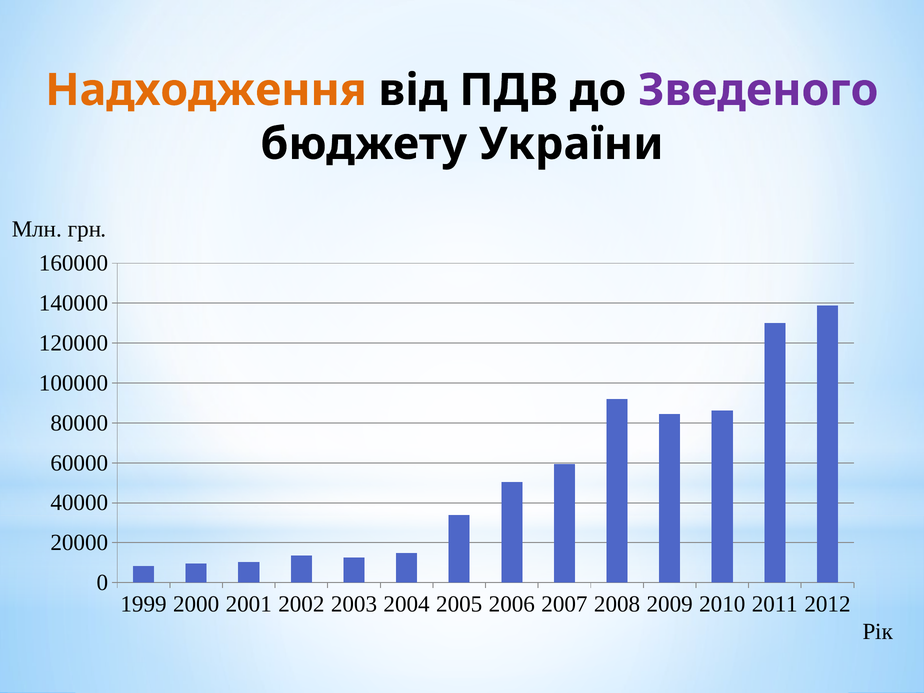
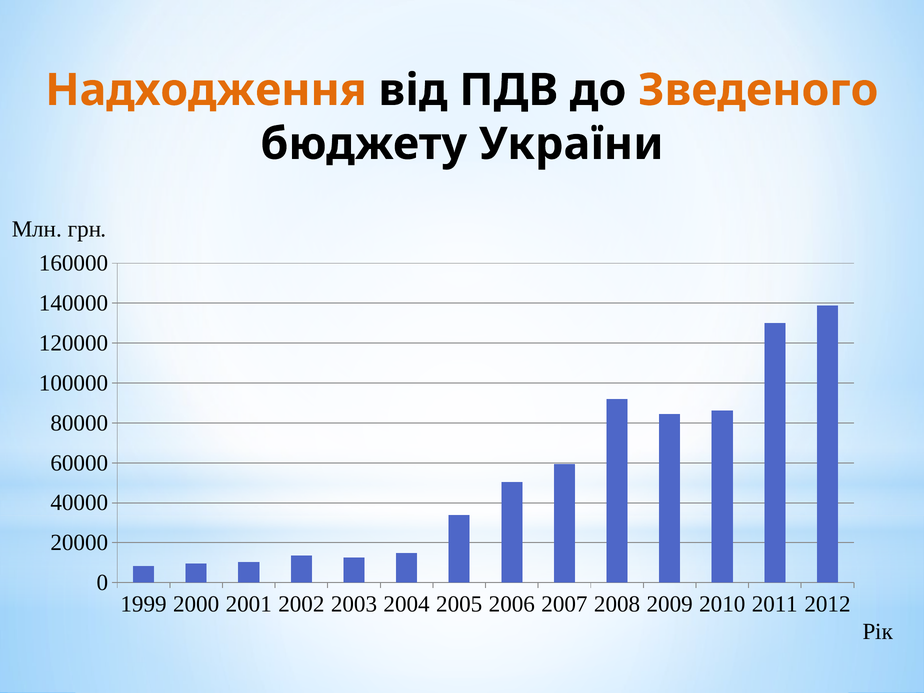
Зведеного colour: purple -> orange
